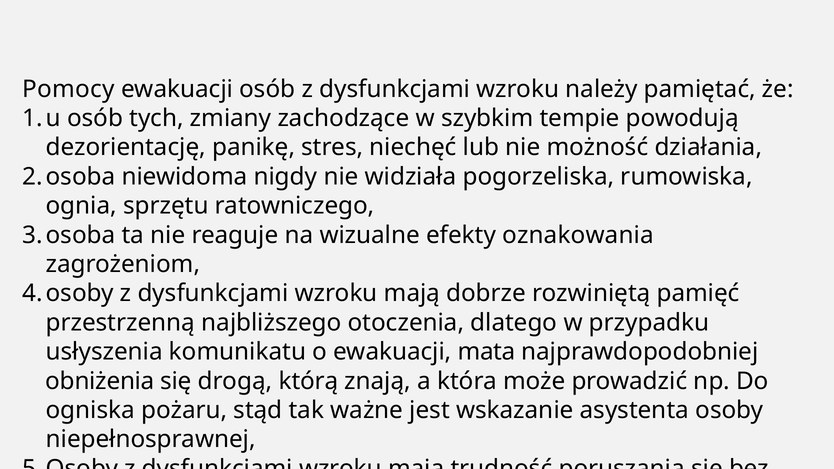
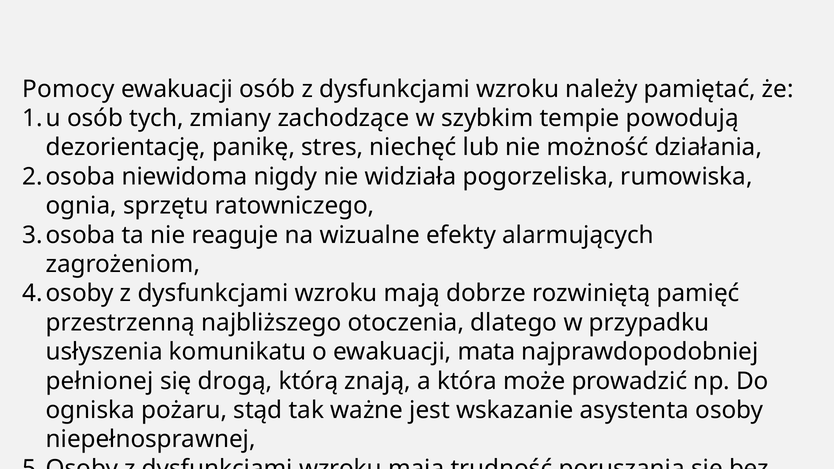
oznakowania: oznakowania -> alarmujących
obniżenia: obniżenia -> pełnionej
